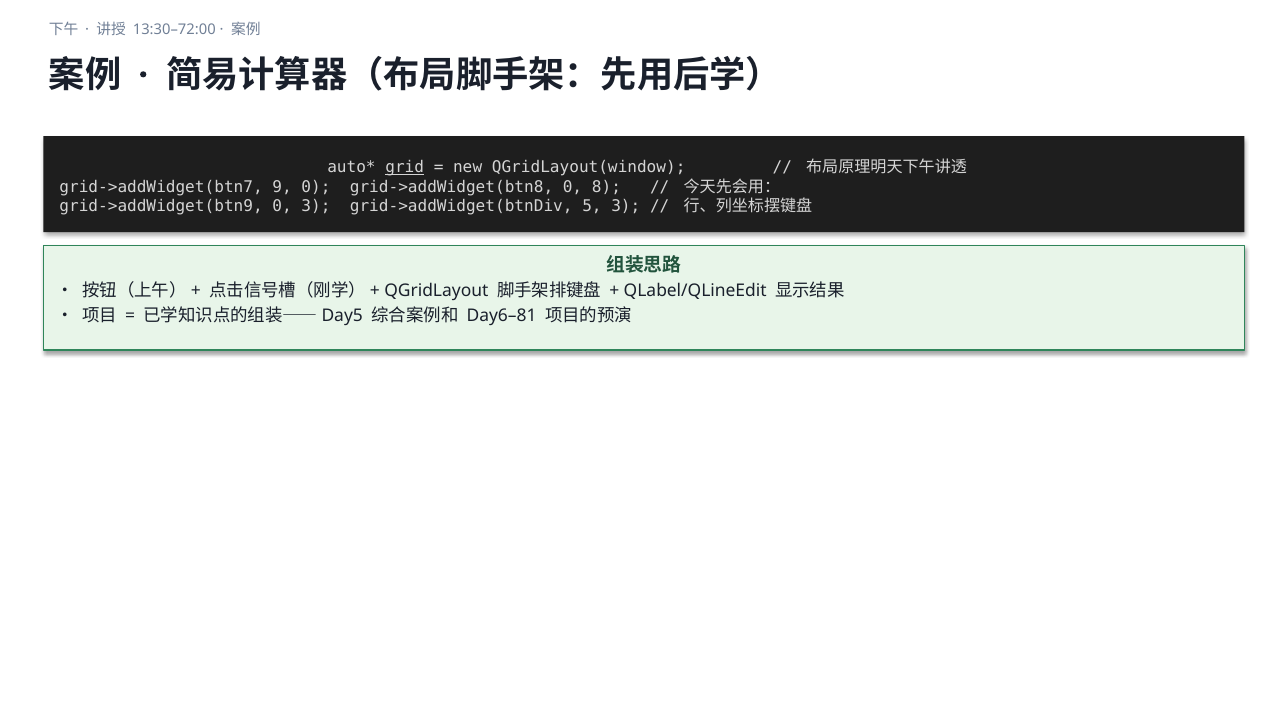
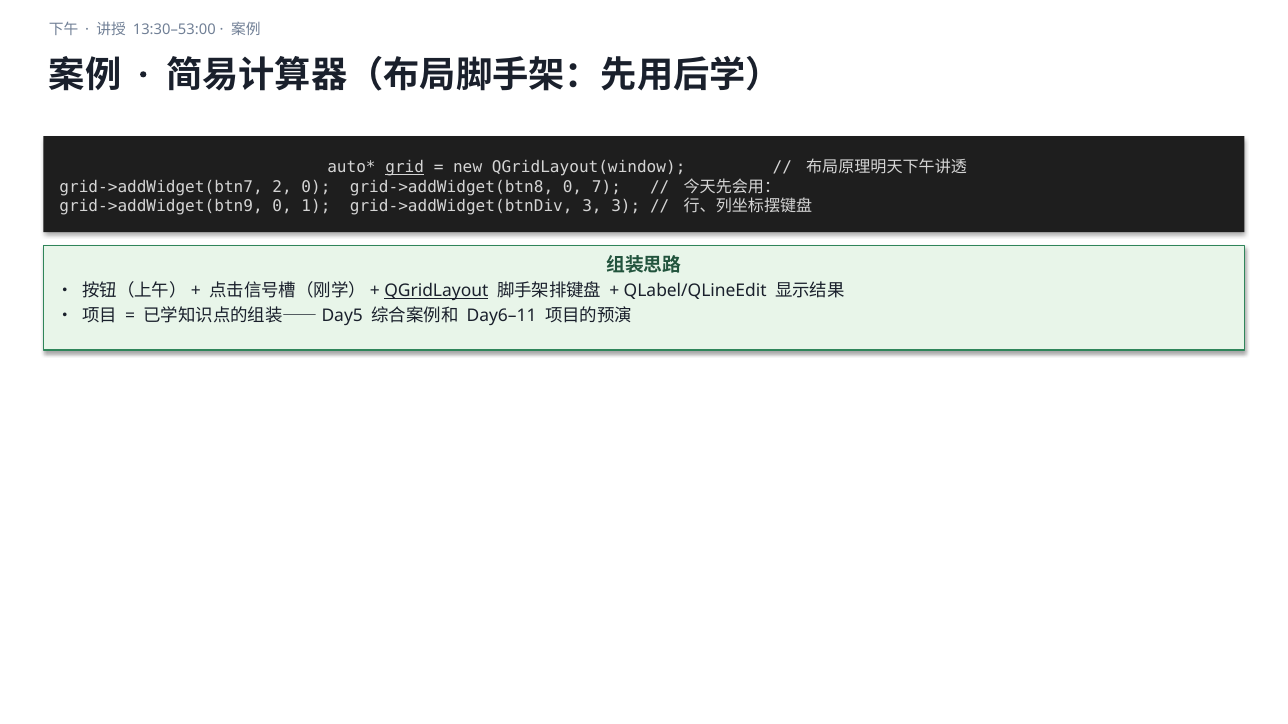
13:30–72:00: 13:30–72:00 -> 13:30–53:00
9: 9 -> 2
8: 8 -> 7
0 3: 3 -> 1
grid->addWidget(btnDiv 5: 5 -> 3
QGridLayout underline: none -> present
Day6–81: Day6–81 -> Day6–11
